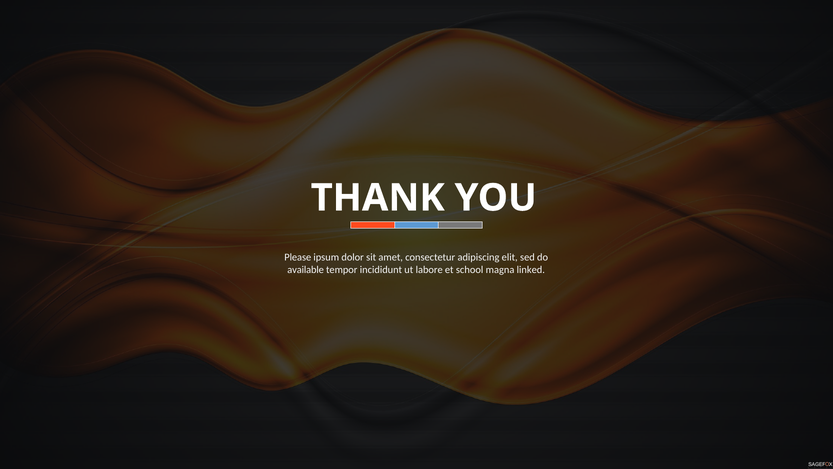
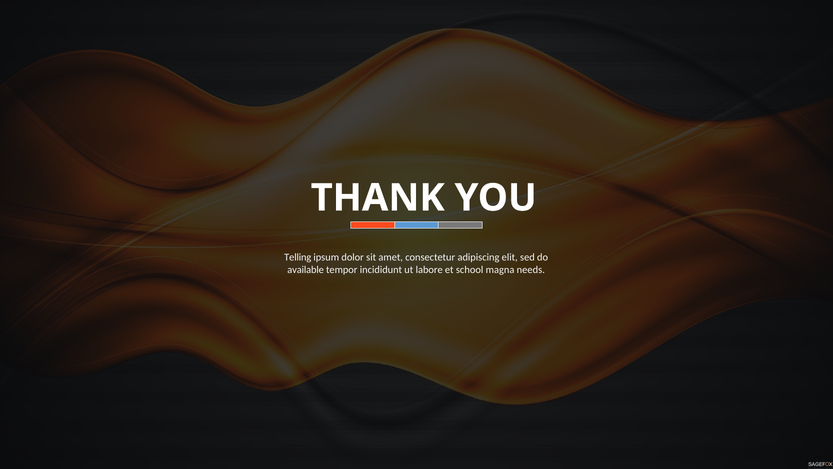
Please: Please -> Telling
linked: linked -> needs
